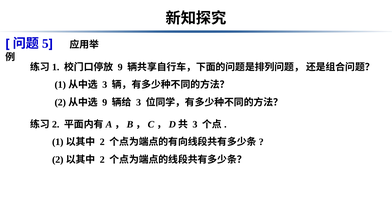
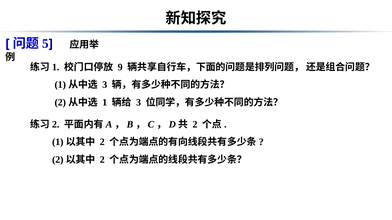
9 at (105, 103): 9 -> 1
3 at (195, 125): 3 -> 2
